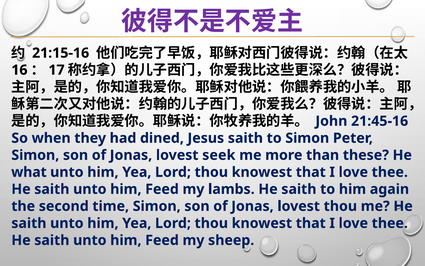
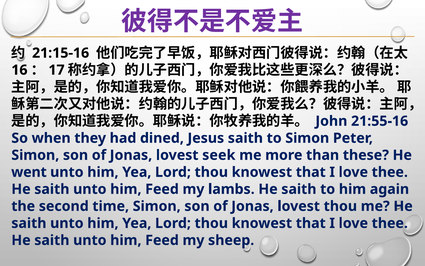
21:45-16: 21:45-16 -> 21:55-16
what: what -> went
